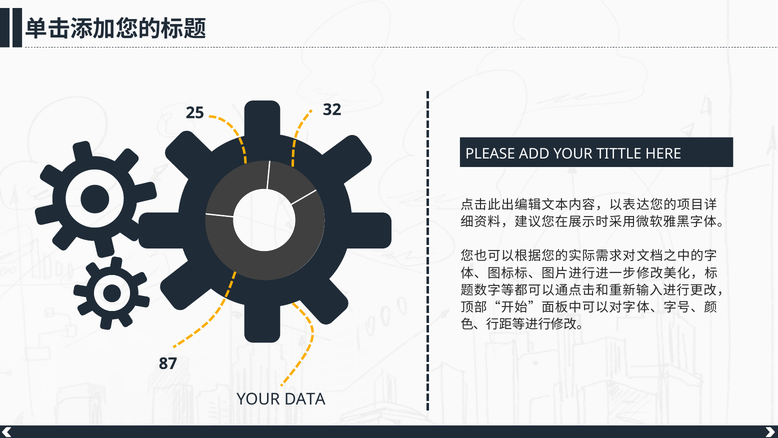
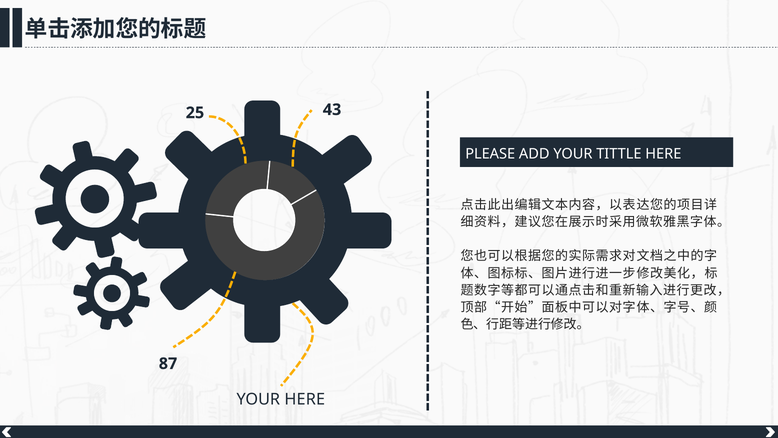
32: 32 -> 43
YOUR DATA: DATA -> HERE
